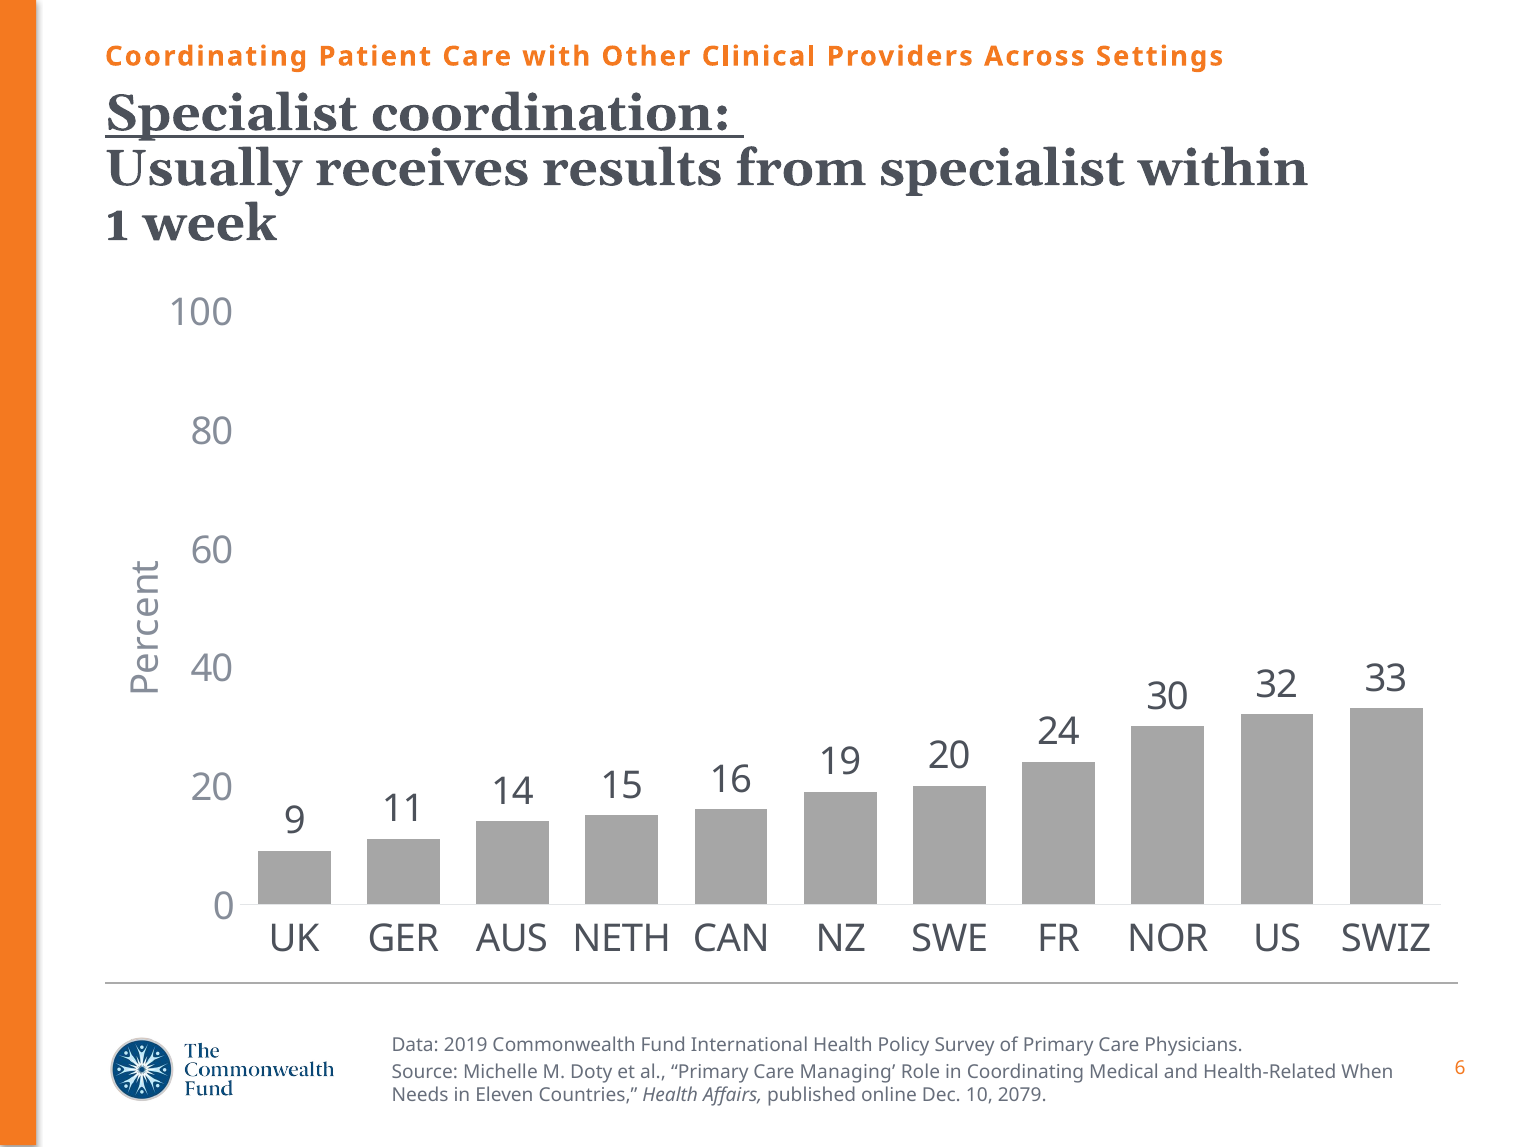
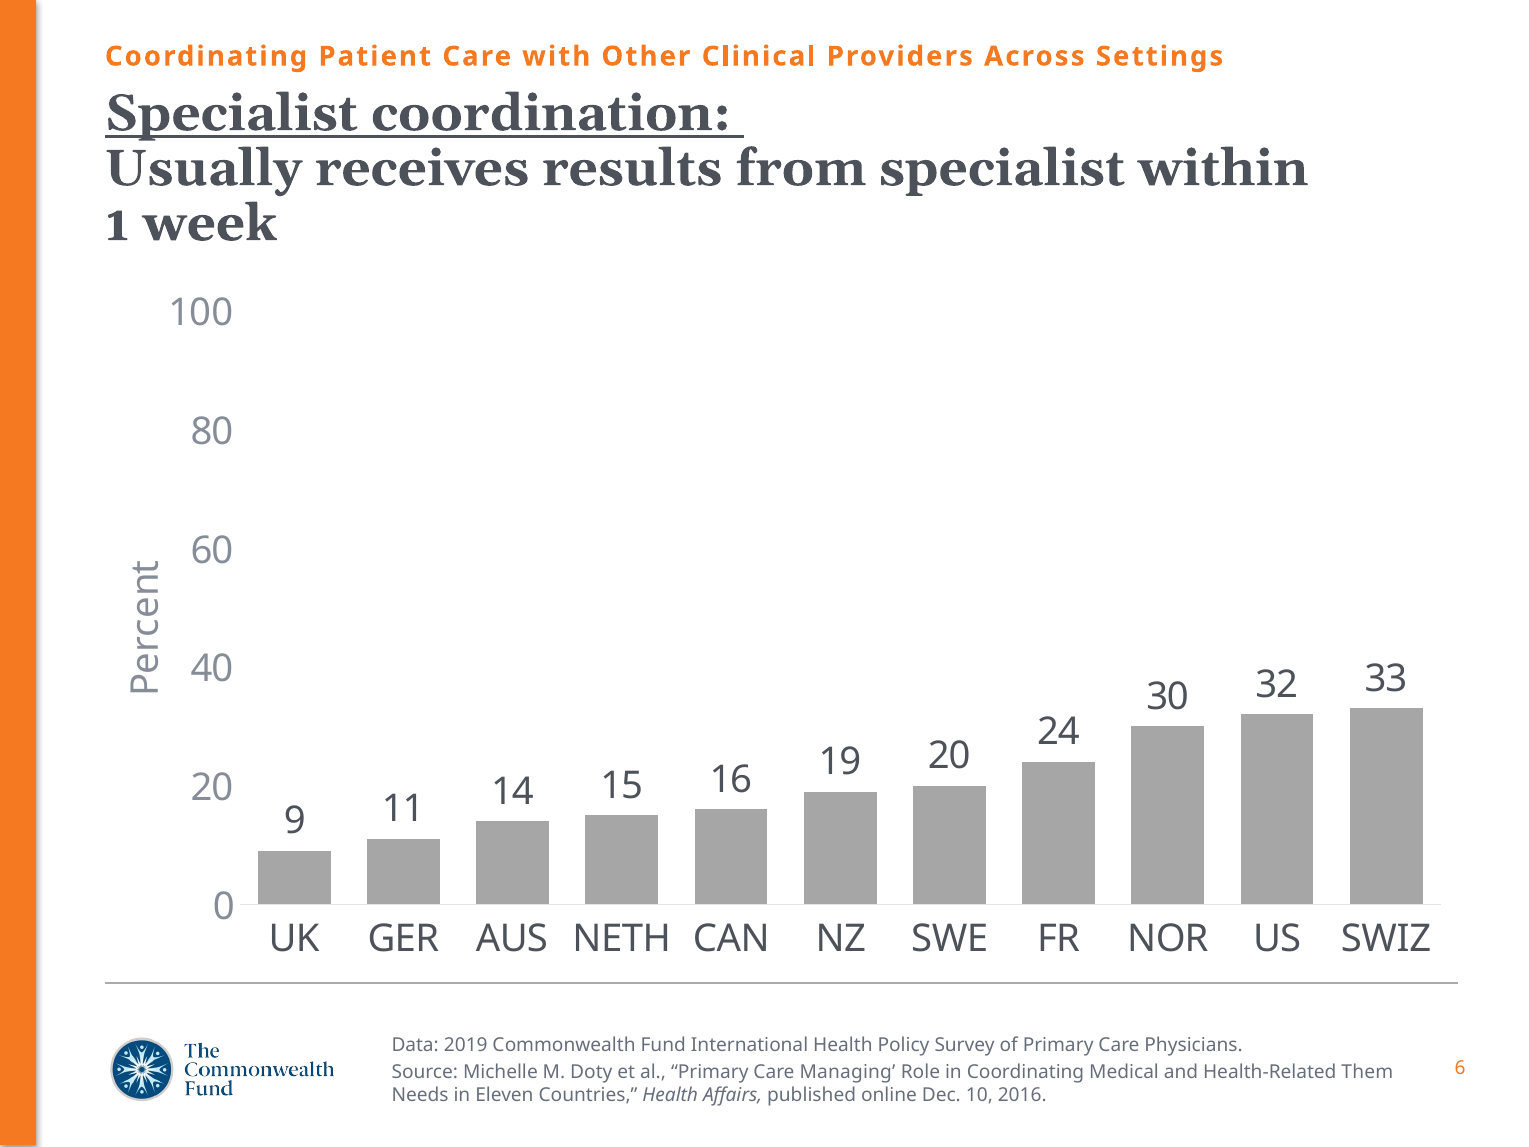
When: When -> Them
2079: 2079 -> 2016
